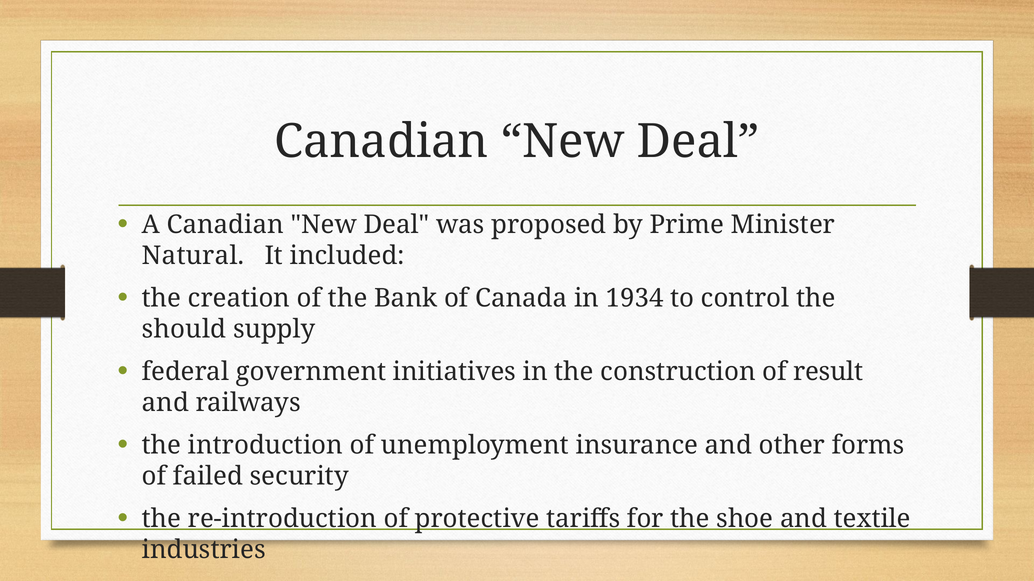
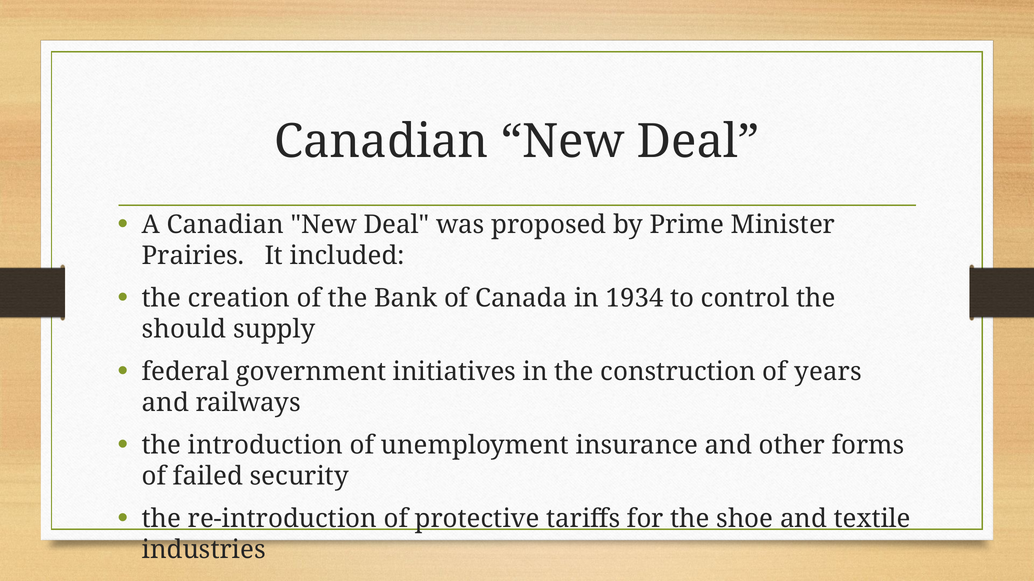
Natural: Natural -> Prairies
result: result -> years
